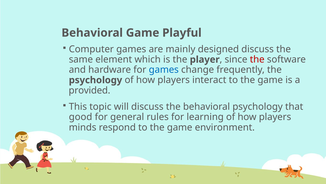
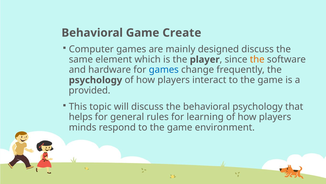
Playful: Playful -> Create
the at (257, 59) colour: red -> orange
good: good -> helps
